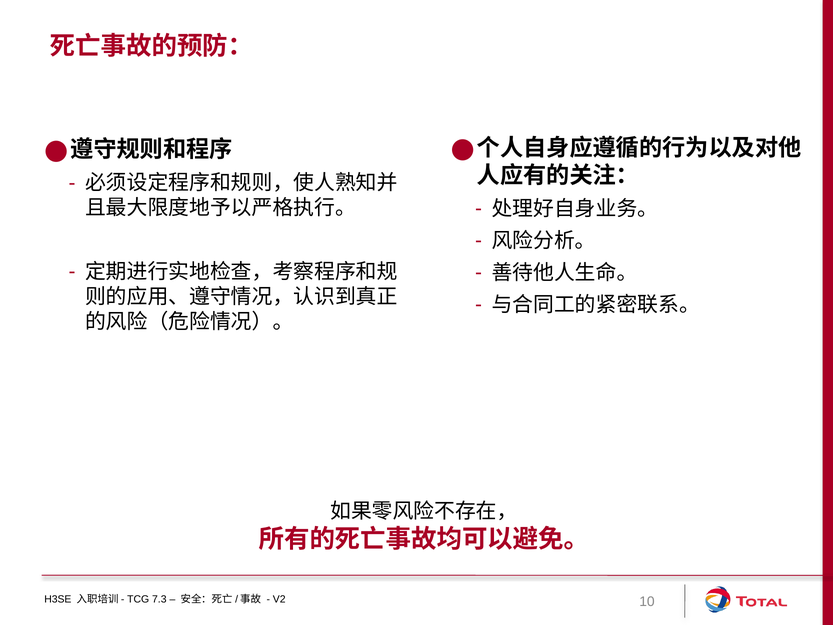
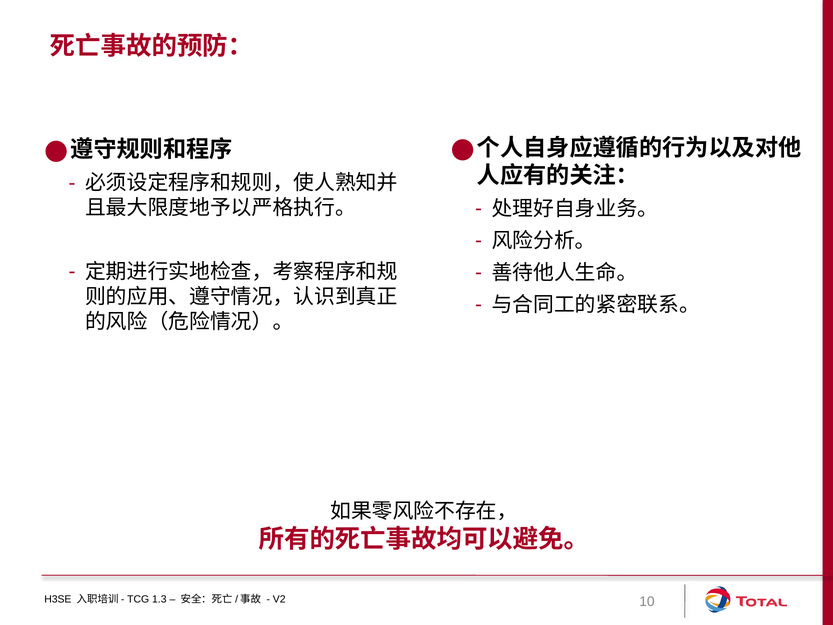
7.3: 7.3 -> 1.3
